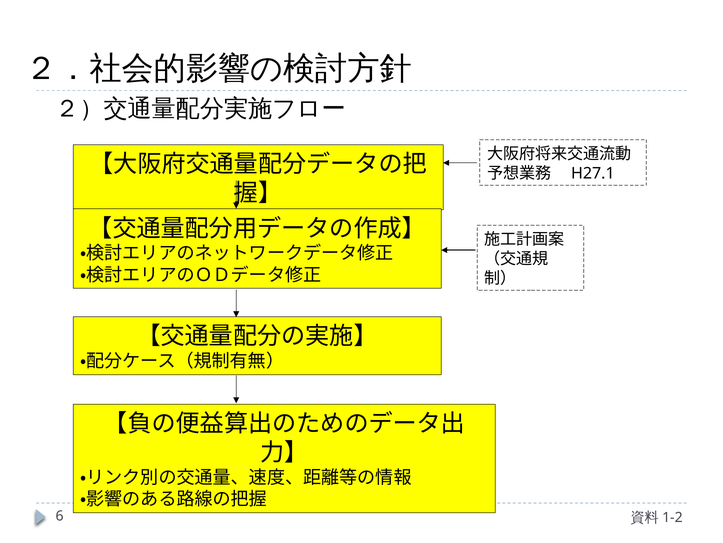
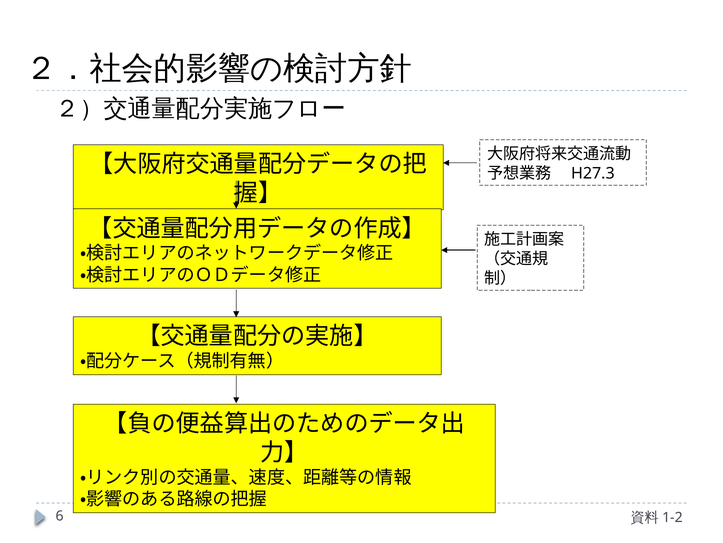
H27.1: H27.1 -> H27.3
